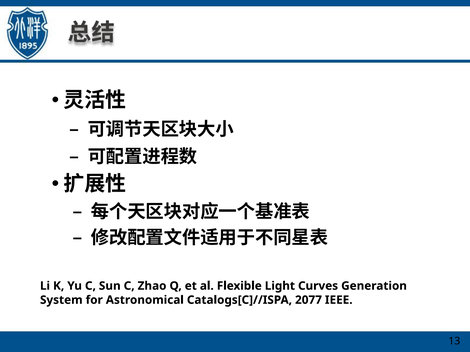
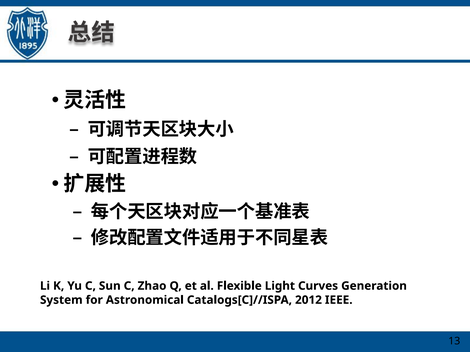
2077: 2077 -> 2012
